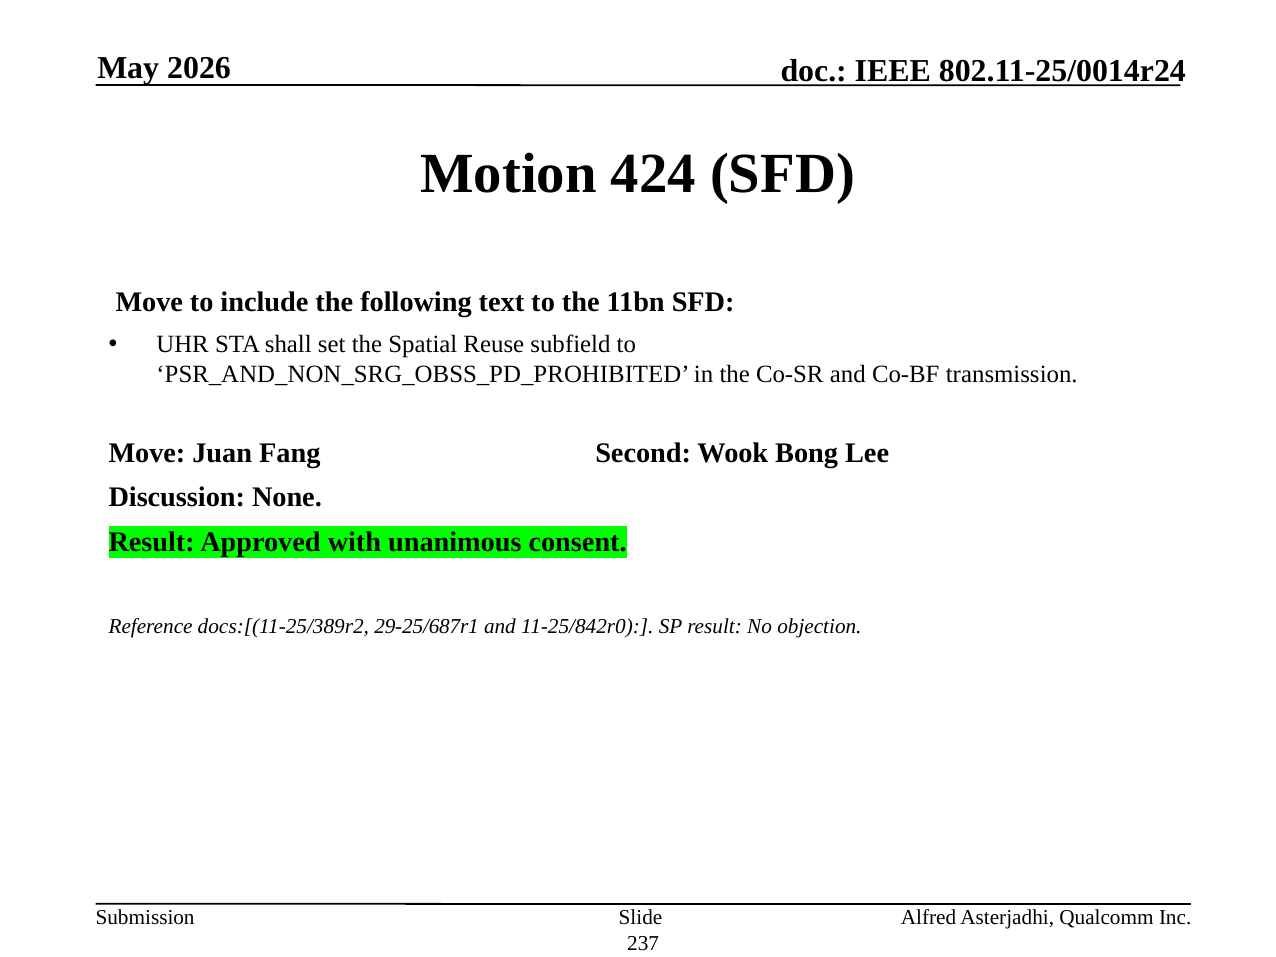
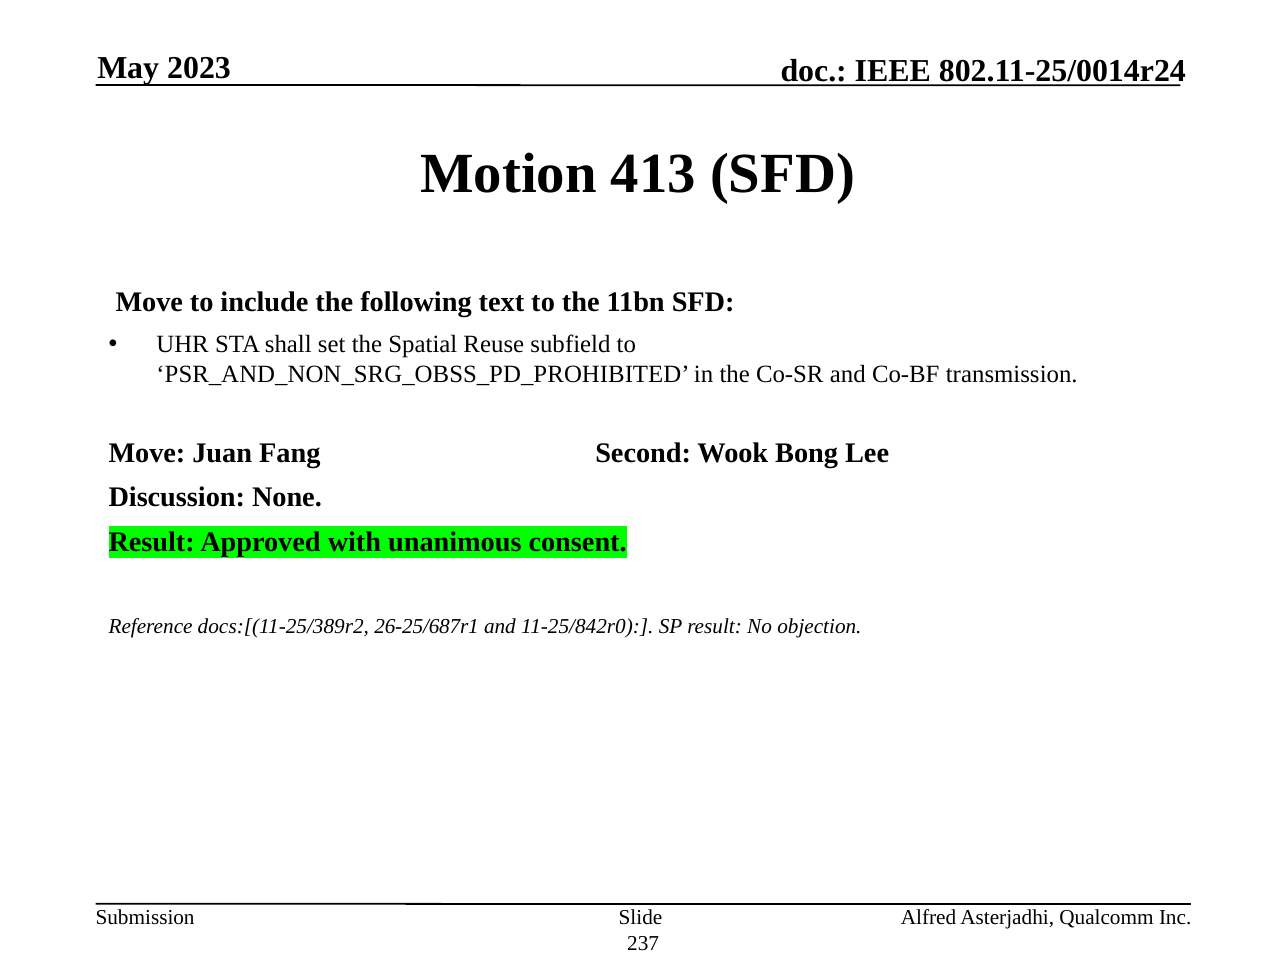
2026: 2026 -> 2023
424: 424 -> 413
29-25/687r1: 29-25/687r1 -> 26-25/687r1
